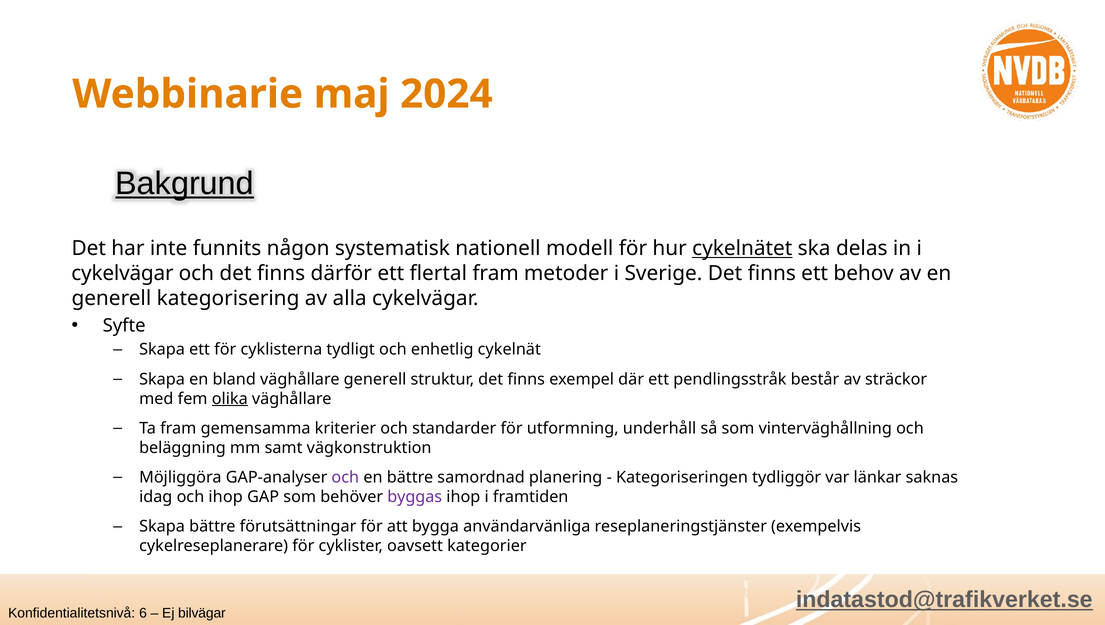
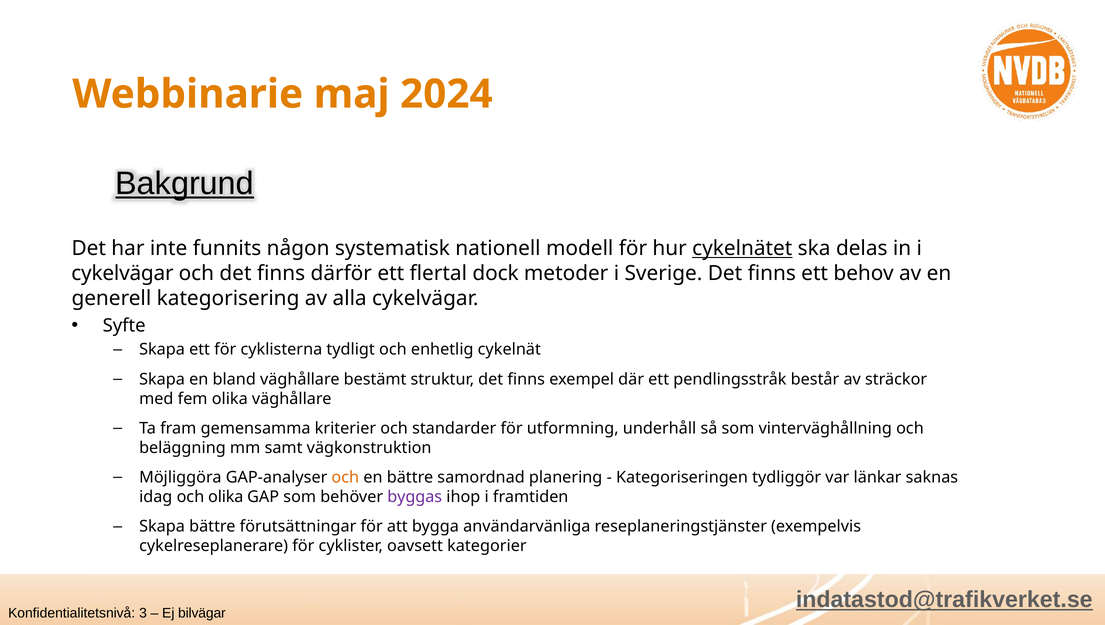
flertal fram: fram -> dock
väghållare generell: generell -> bestämt
olika at (230, 399) underline: present -> none
och at (345, 477) colour: purple -> orange
och ihop: ihop -> olika
6: 6 -> 3
